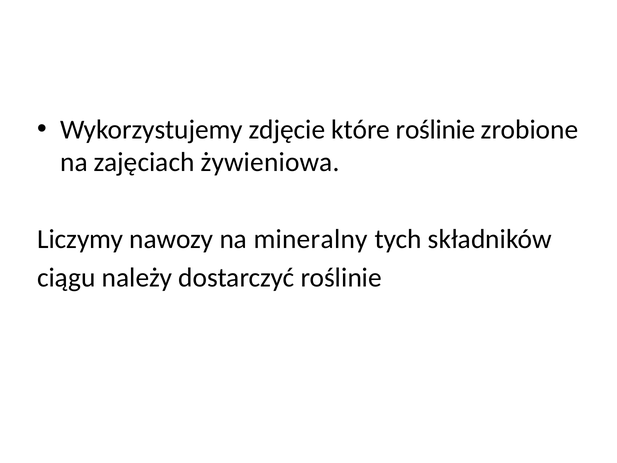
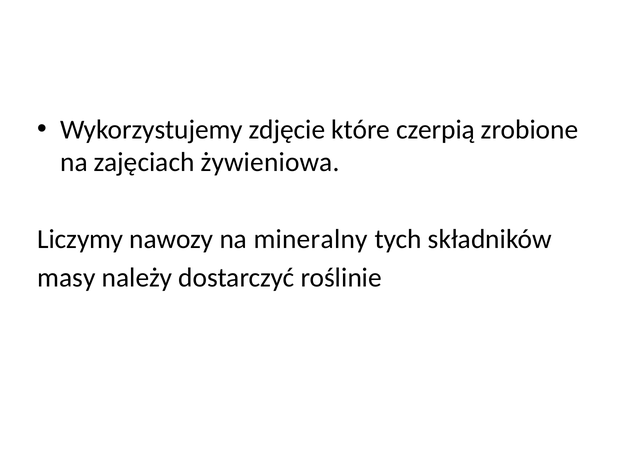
które roślinie: roślinie -> czerpią
ciągu: ciągu -> masy
